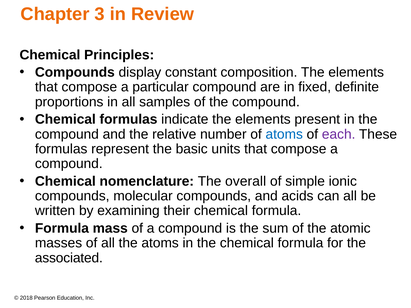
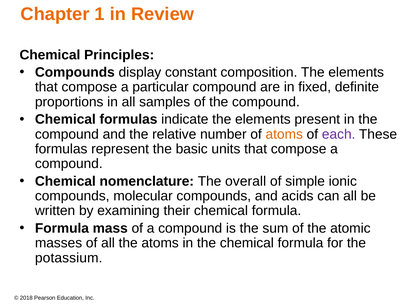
3: 3 -> 1
atoms at (284, 134) colour: blue -> orange
associated: associated -> potassium
